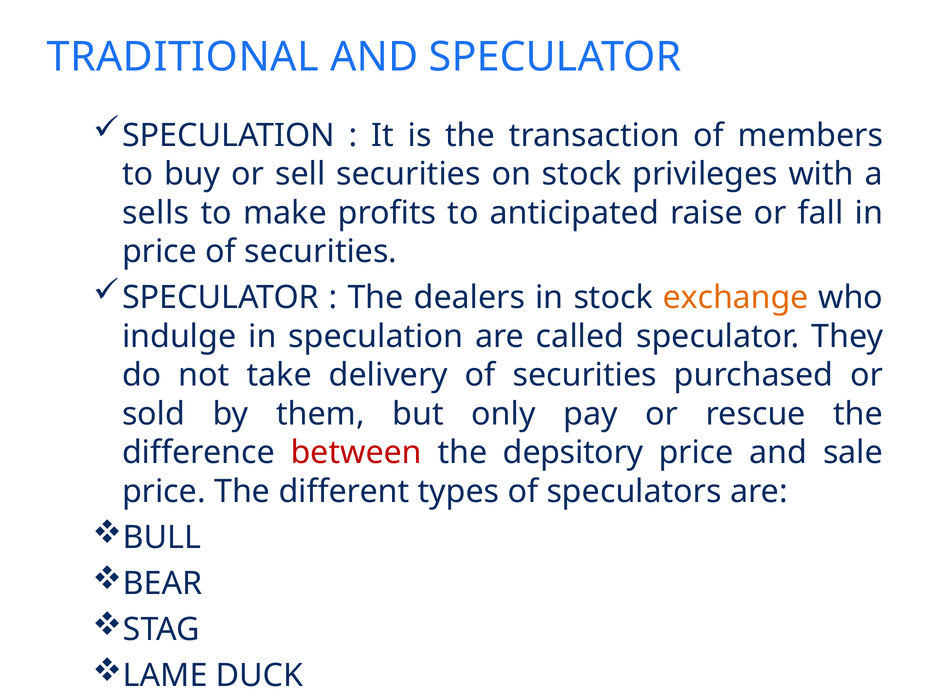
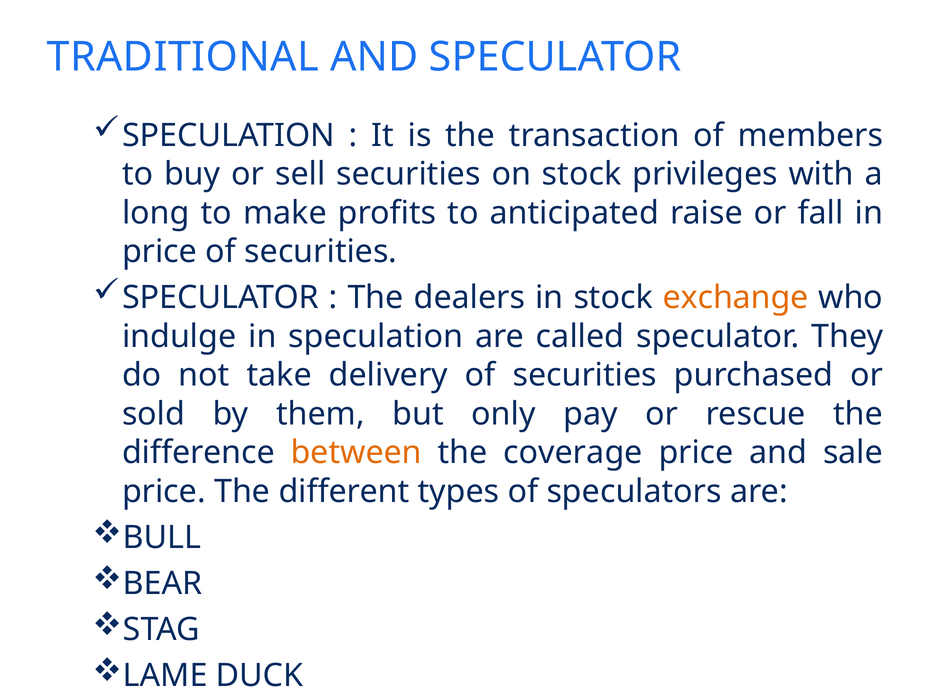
sells: sells -> long
between colour: red -> orange
depsitory: depsitory -> coverage
